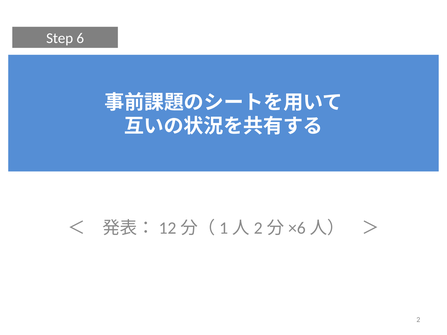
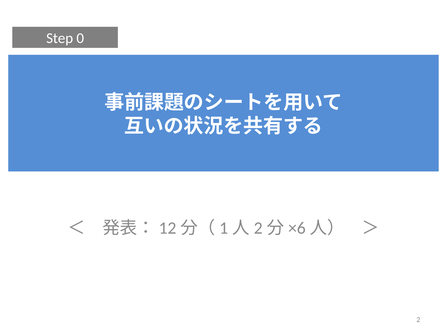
6: 6 -> 0
